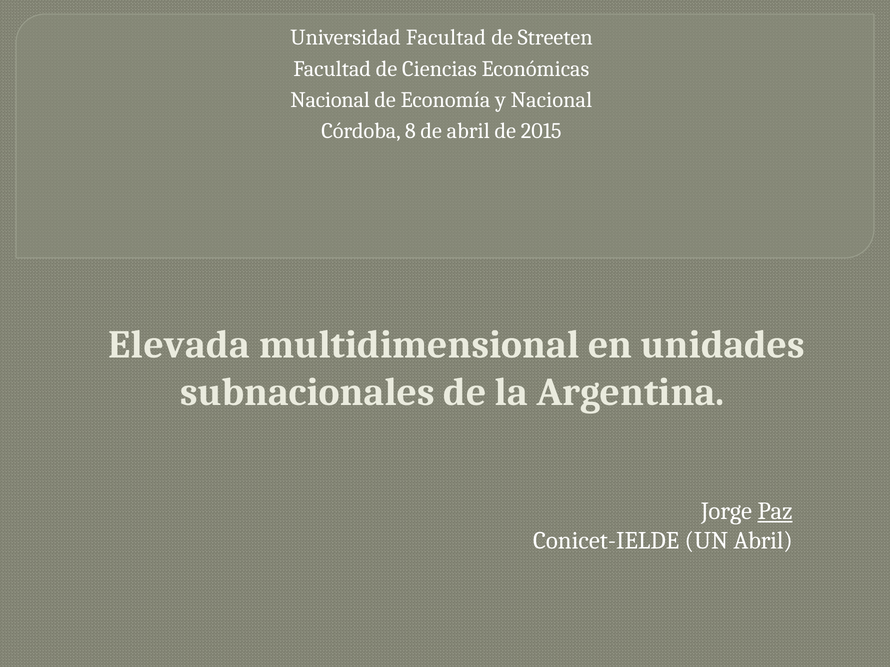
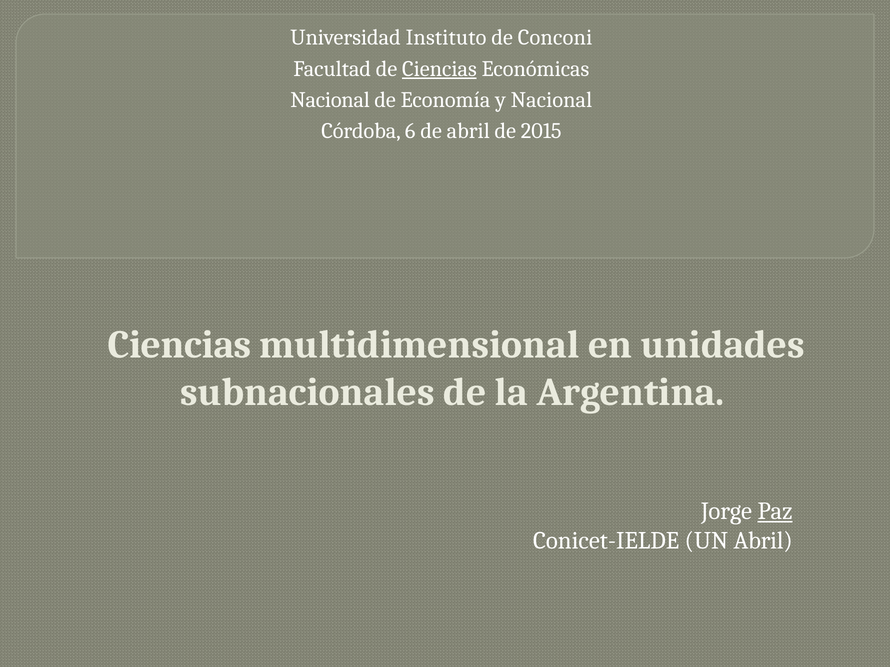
Universidad Facultad: Facultad -> Instituto
Streeten: Streeten -> Conconi
Ciencias at (439, 69) underline: none -> present
8: 8 -> 6
Elevada at (179, 345): Elevada -> Ciencias
